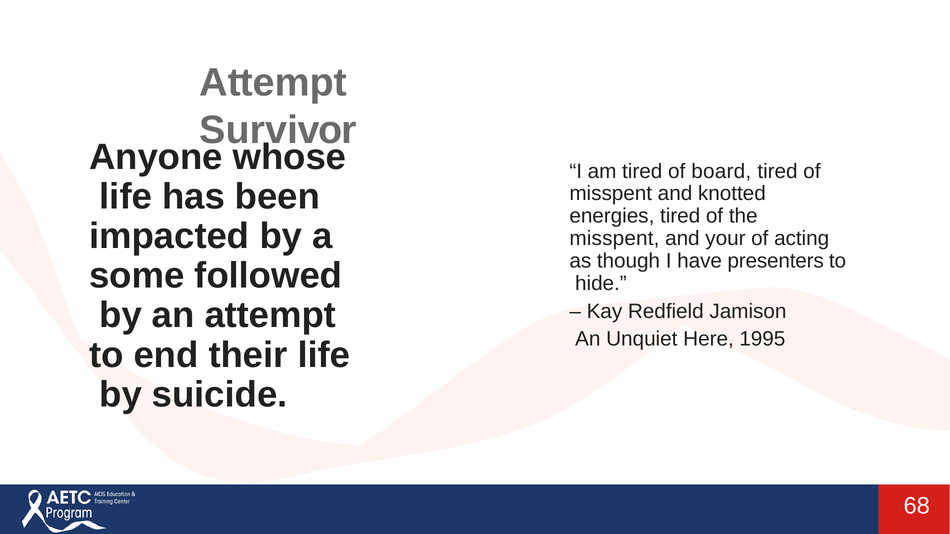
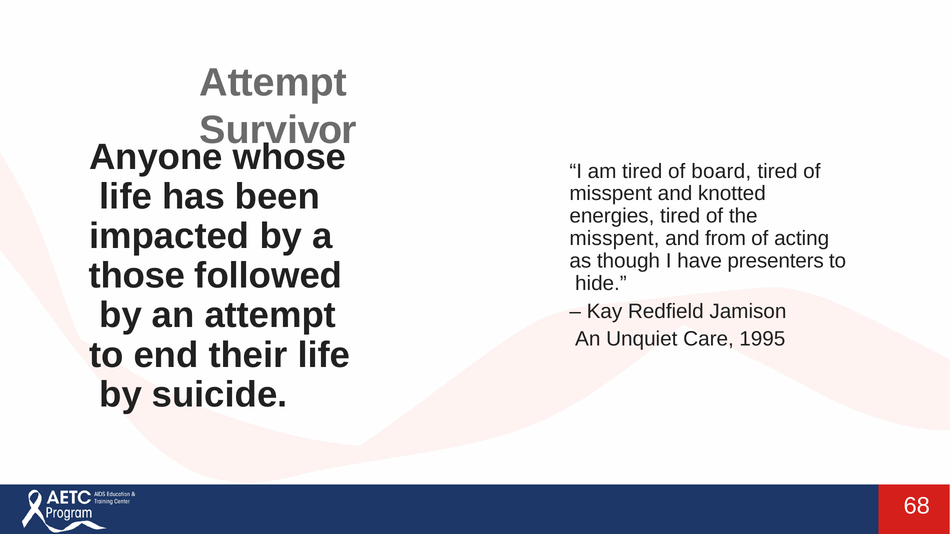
your: your -> from
some: some -> those
Here: Here -> Care
